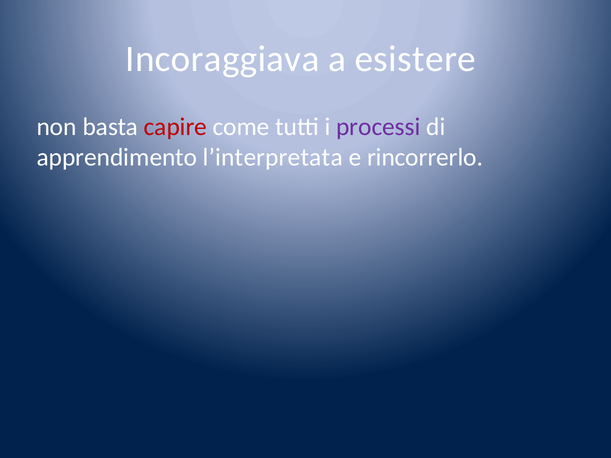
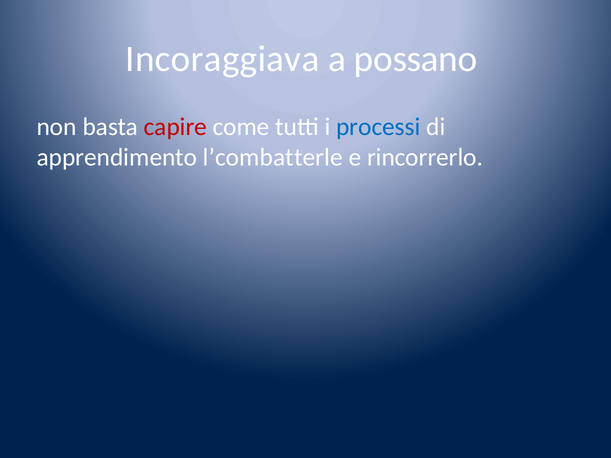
esistere: esistere -> possano
processi colour: purple -> blue
l’interpretata: l’interpretata -> l’combatterle
